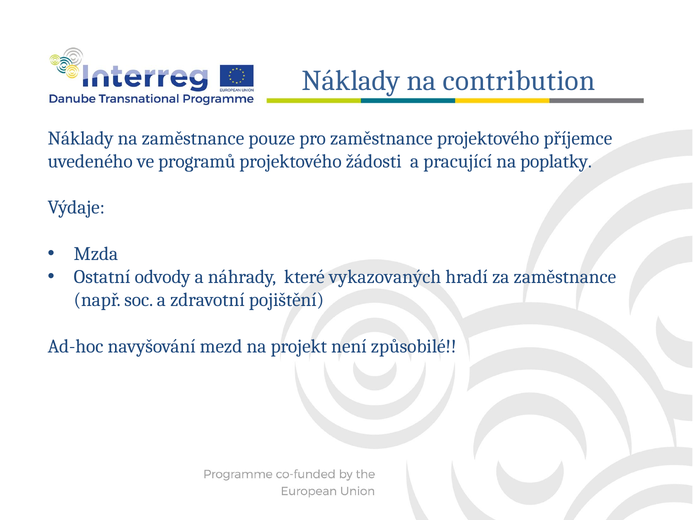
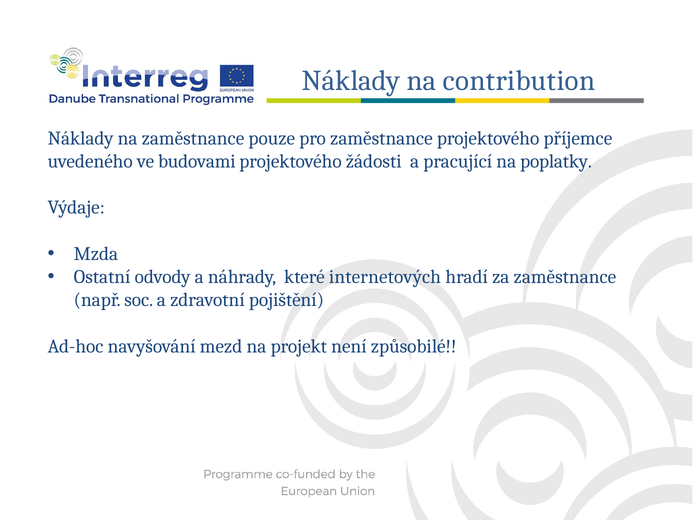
programů: programů -> budovami
vykazovaných: vykazovaných -> internetových
